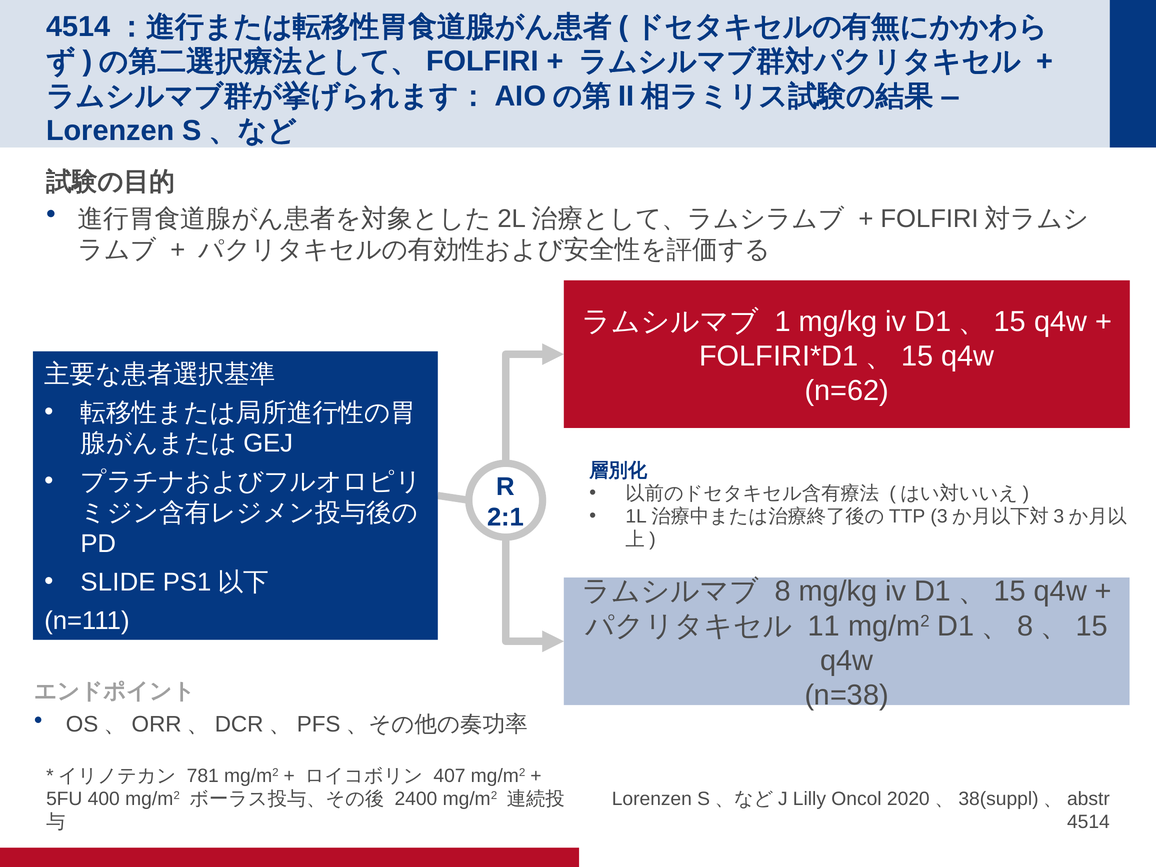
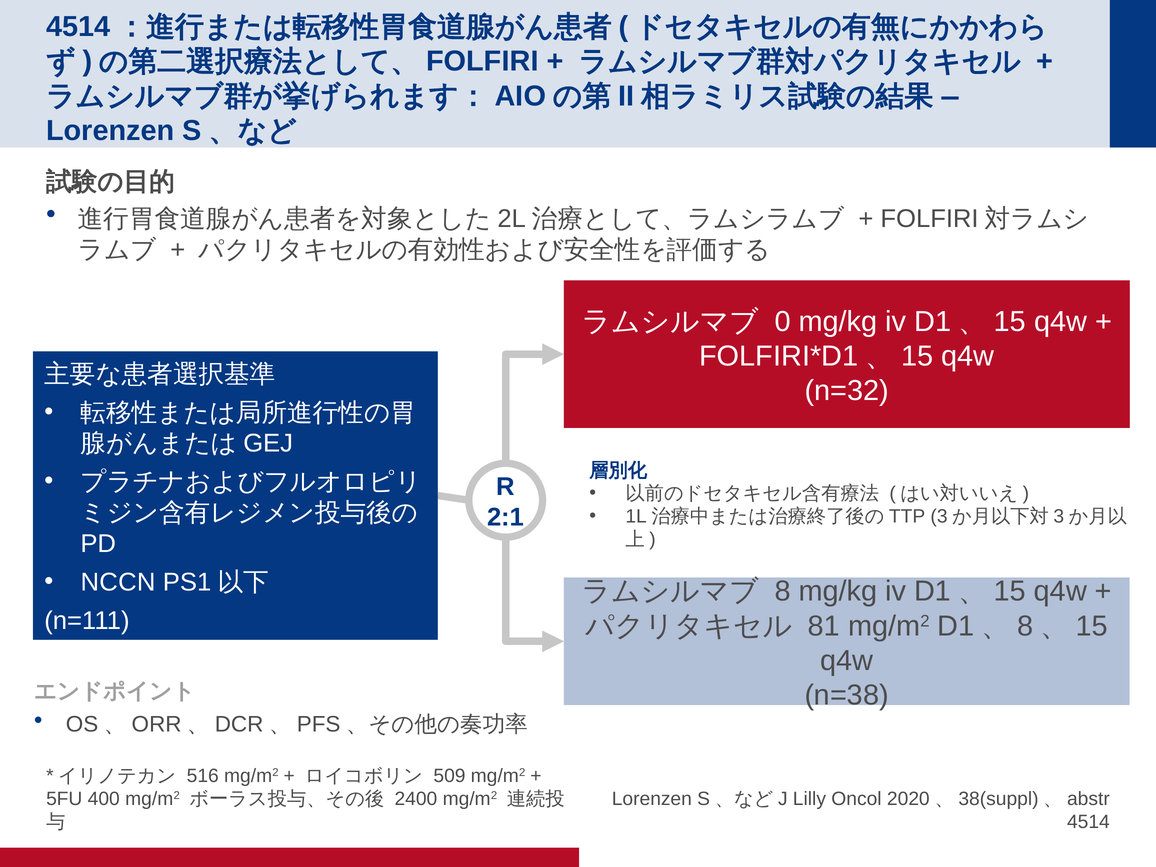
1: 1 -> 0
n=62: n=62 -> n=32
SLIDE: SLIDE -> NCCN
11: 11 -> 81
781: 781 -> 516
407: 407 -> 509
